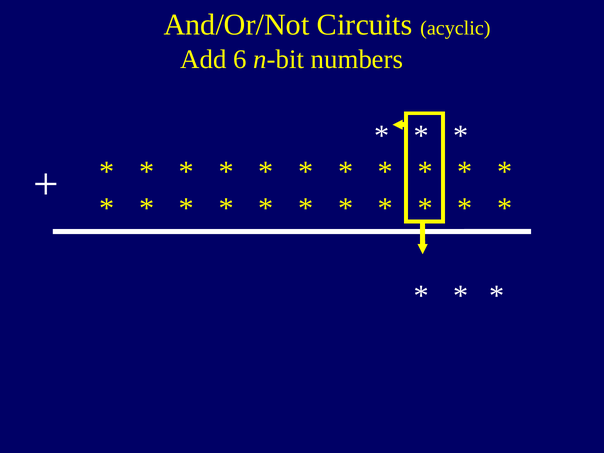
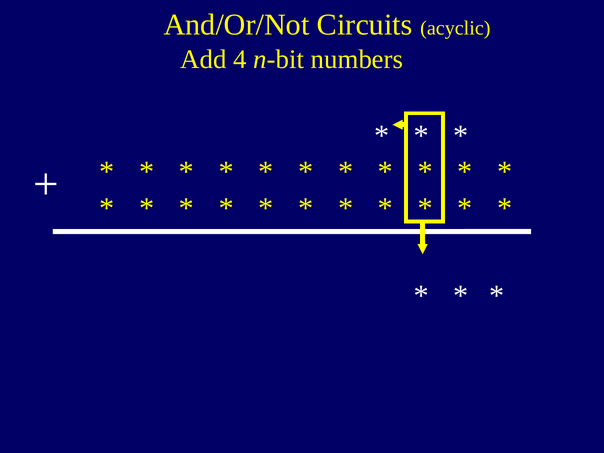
6: 6 -> 4
